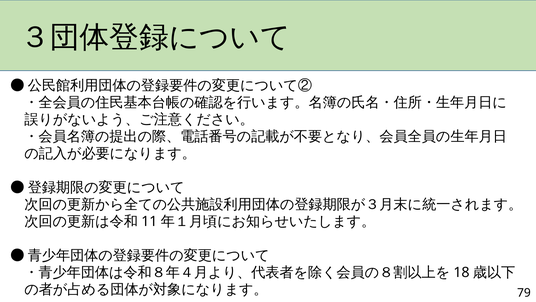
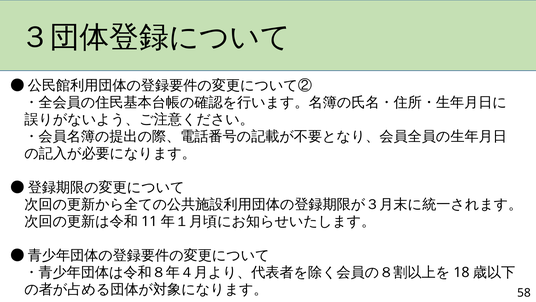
79: 79 -> 58
